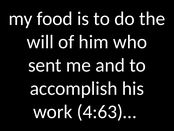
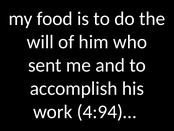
4:63)…: 4:63)… -> 4:94)…
